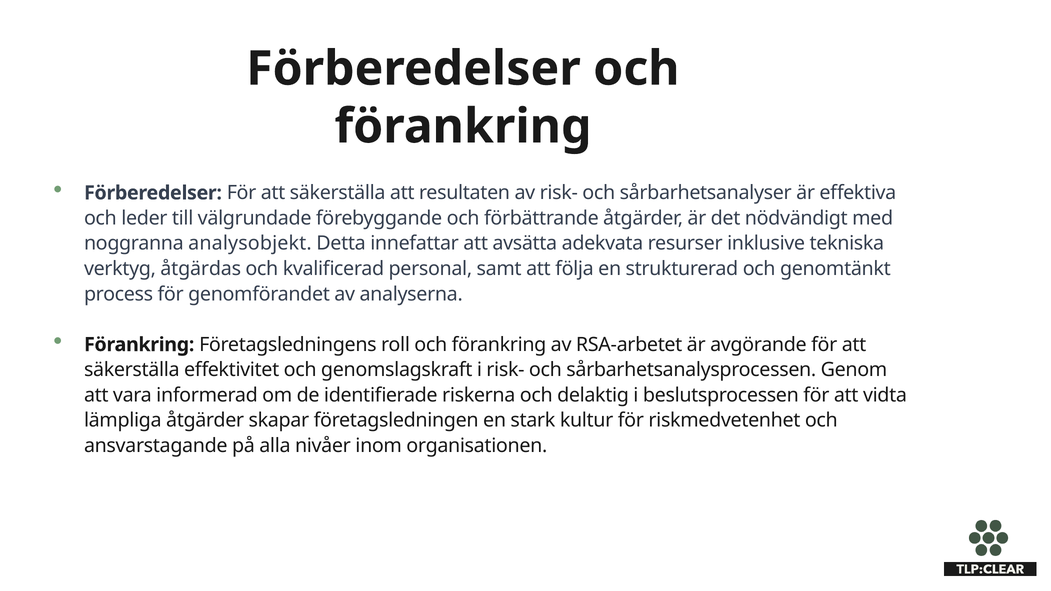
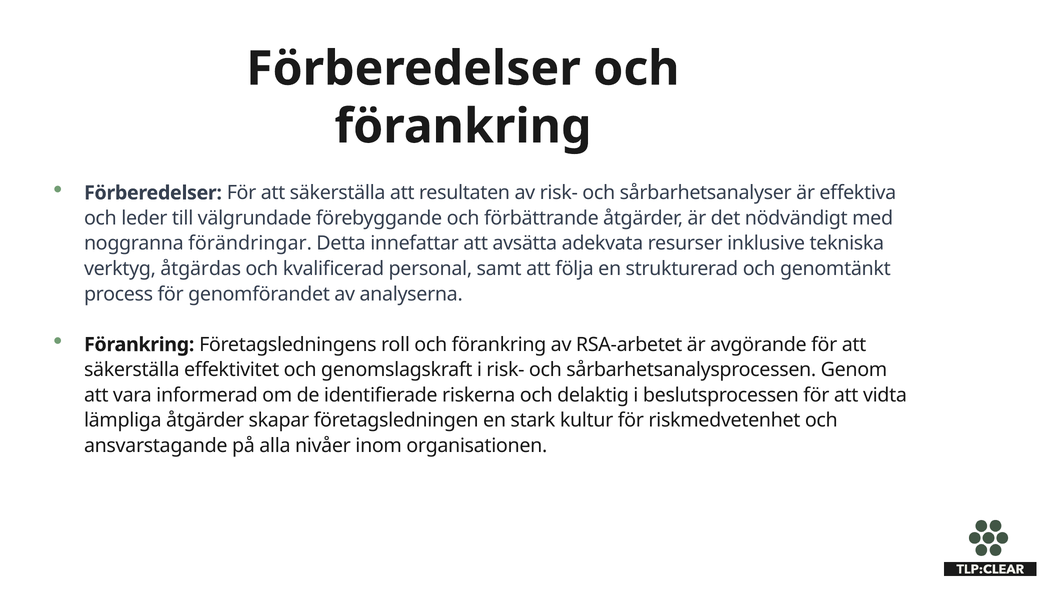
analysobjekt: analysobjekt -> förändringar
